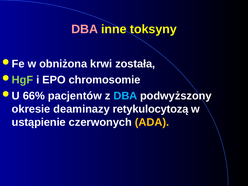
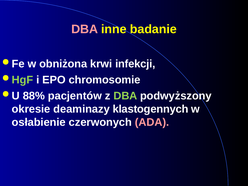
toksyny: toksyny -> badanie
została: została -> infekcji
66%: 66% -> 88%
DBA at (125, 96) colour: light blue -> light green
retykulocytozą: retykulocytozą -> klastogennych
ustąpienie: ustąpienie -> osłabienie
ADA colour: yellow -> pink
